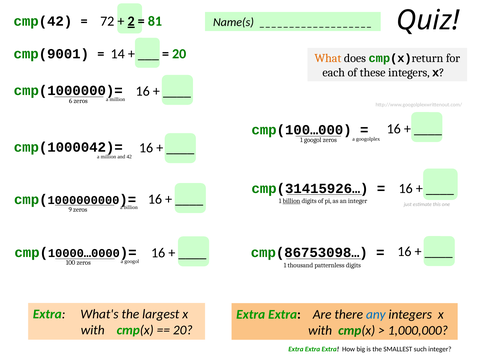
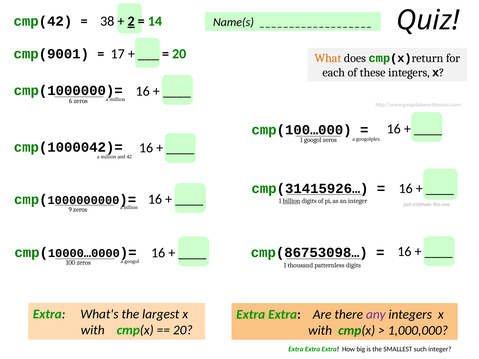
72: 72 -> 38
81: 81 -> 14
14: 14 -> 17
any colour: blue -> purple
